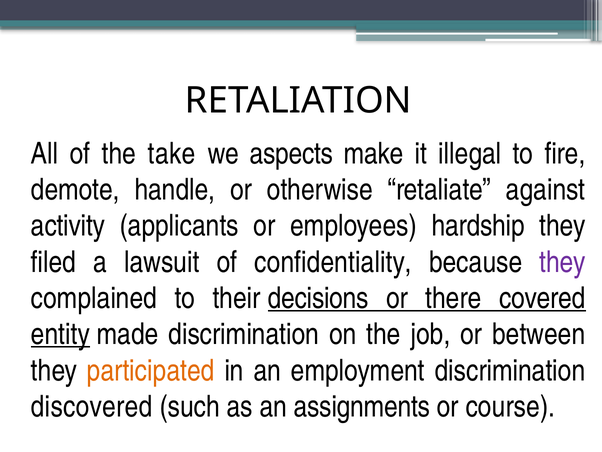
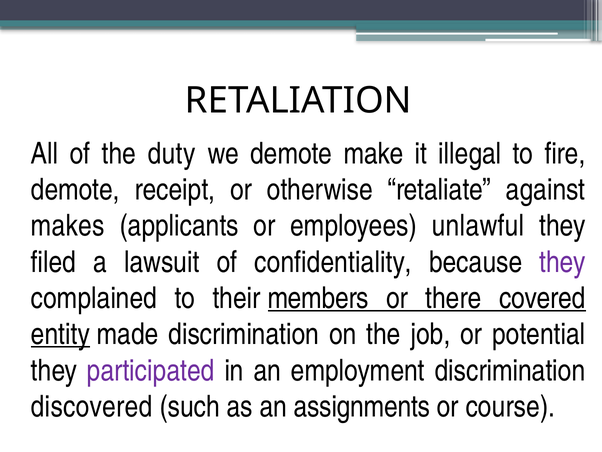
take: take -> duty
we aspects: aspects -> demote
handle: handle -> receipt
activity: activity -> makes
hardship: hardship -> unlawful
decisions: decisions -> members
between: between -> potential
participated colour: orange -> purple
